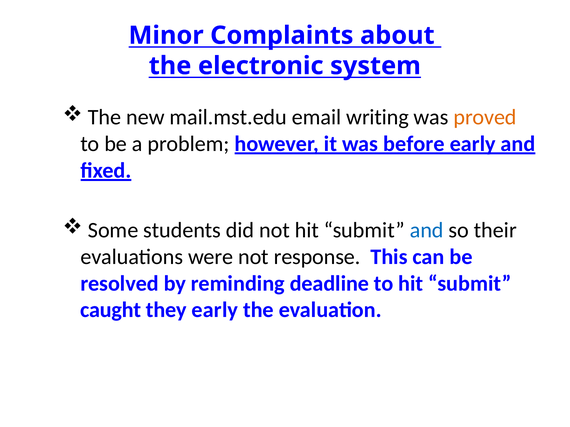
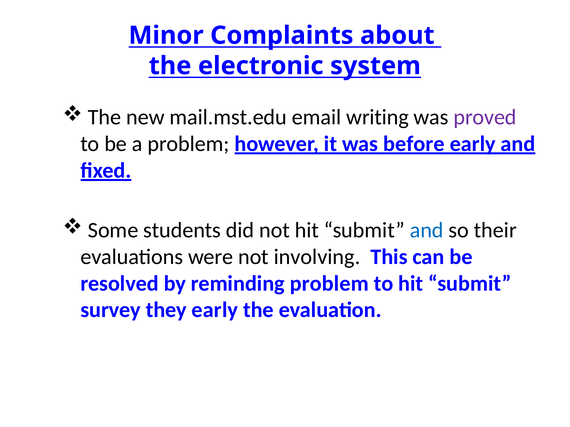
proved colour: orange -> purple
response: response -> involving
reminding deadline: deadline -> problem
caught: caught -> survey
